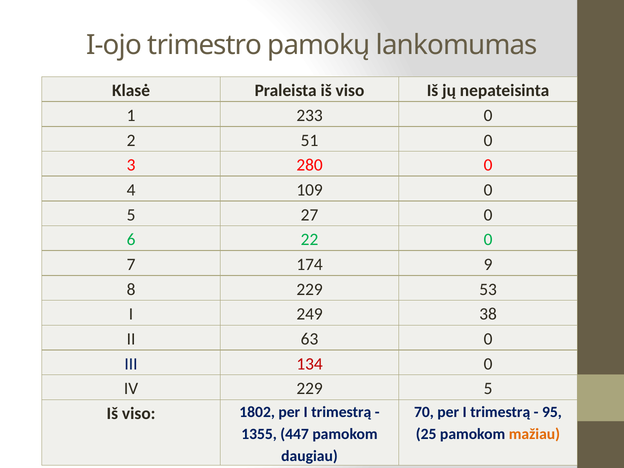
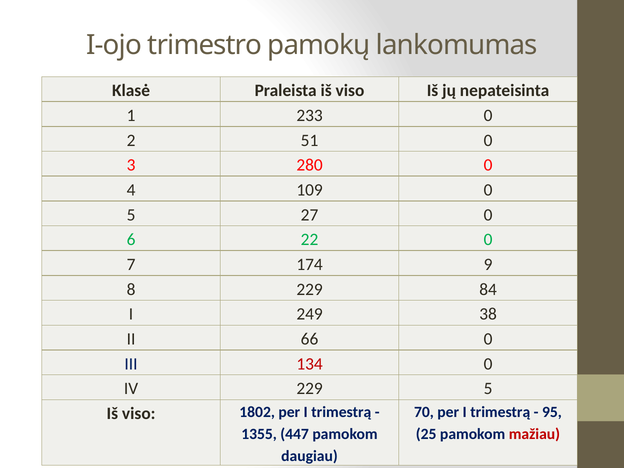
53: 53 -> 84
63: 63 -> 66
mažiau colour: orange -> red
